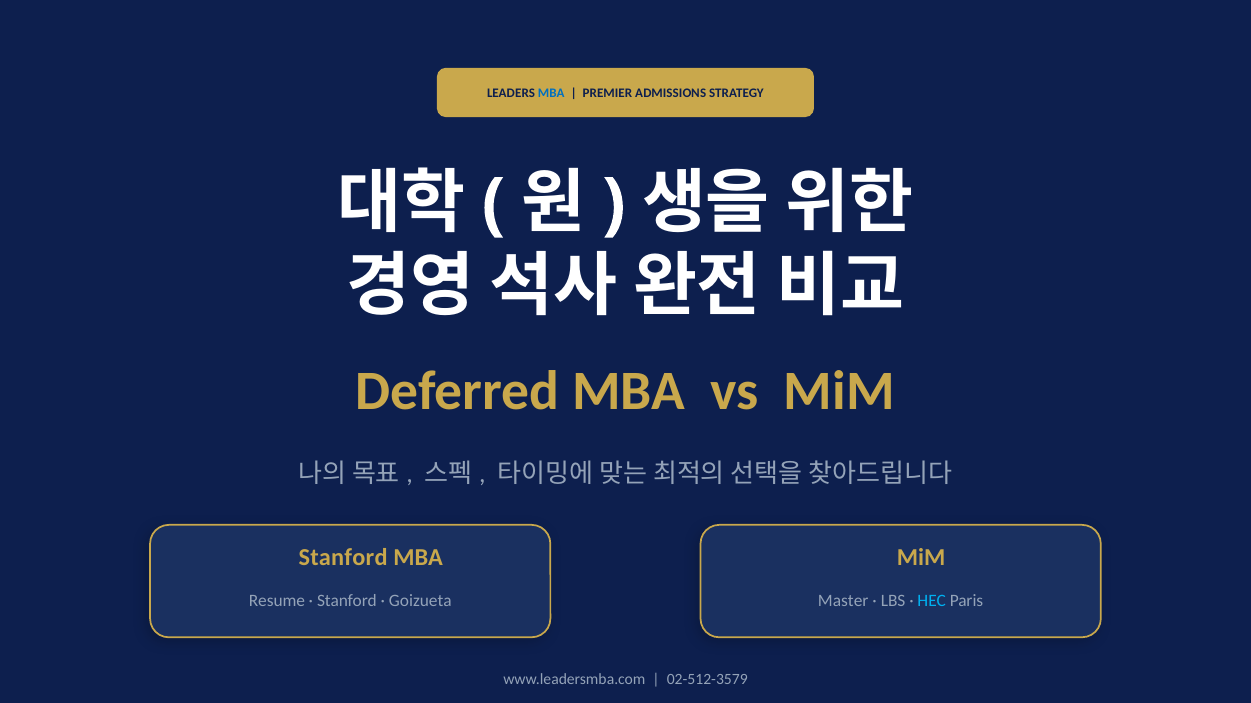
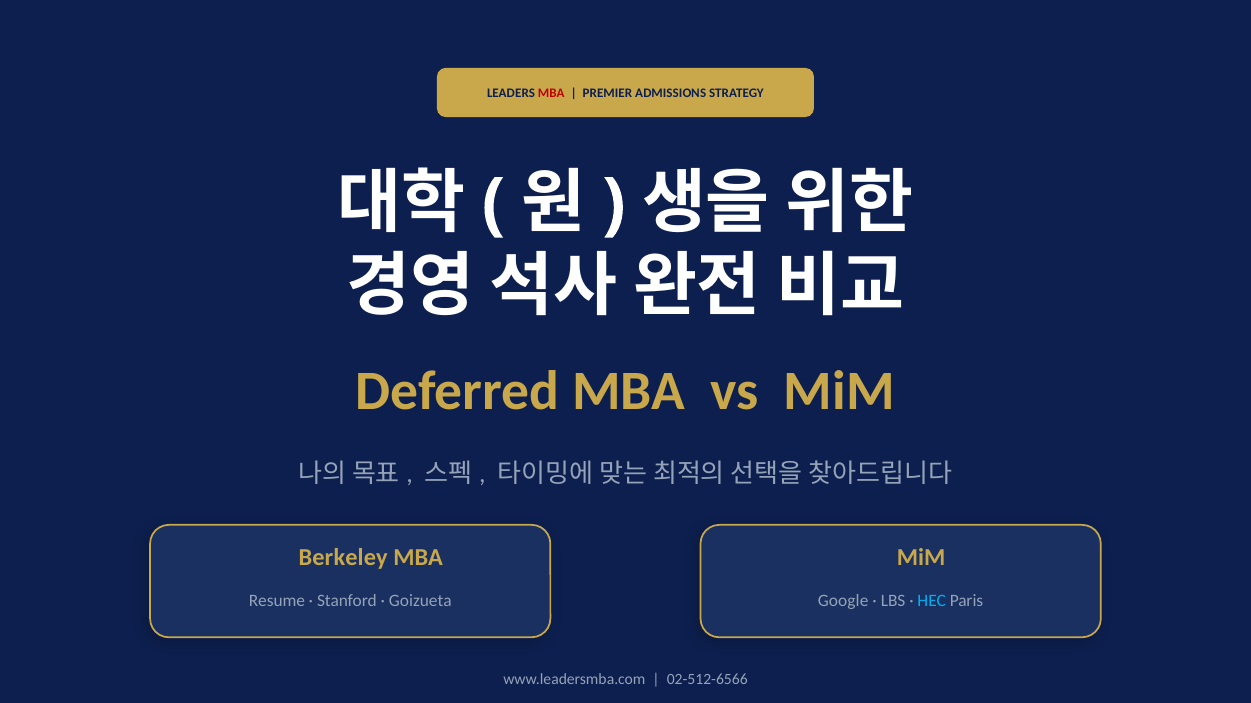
MBA at (551, 93) colour: blue -> red
Stanford at (343, 558): Stanford -> Berkeley
Master: Master -> Google
02-512-3579: 02-512-3579 -> 02-512-6566
